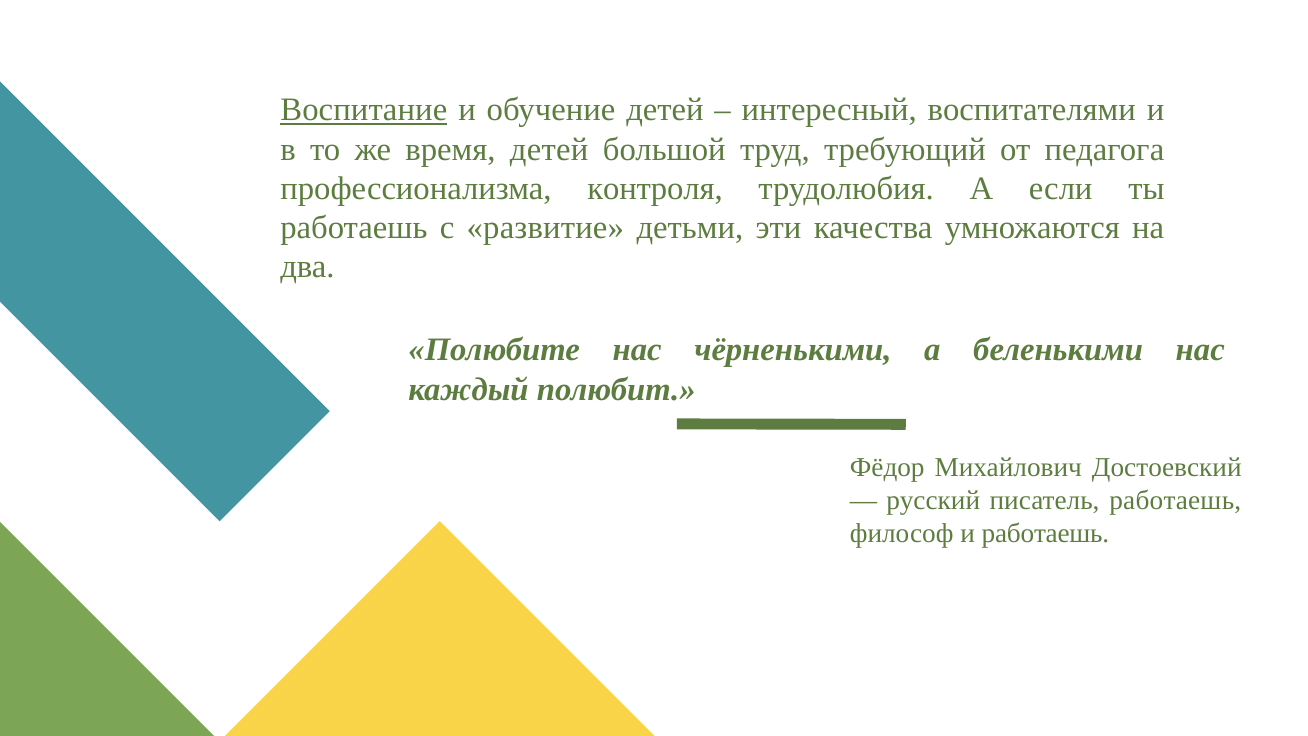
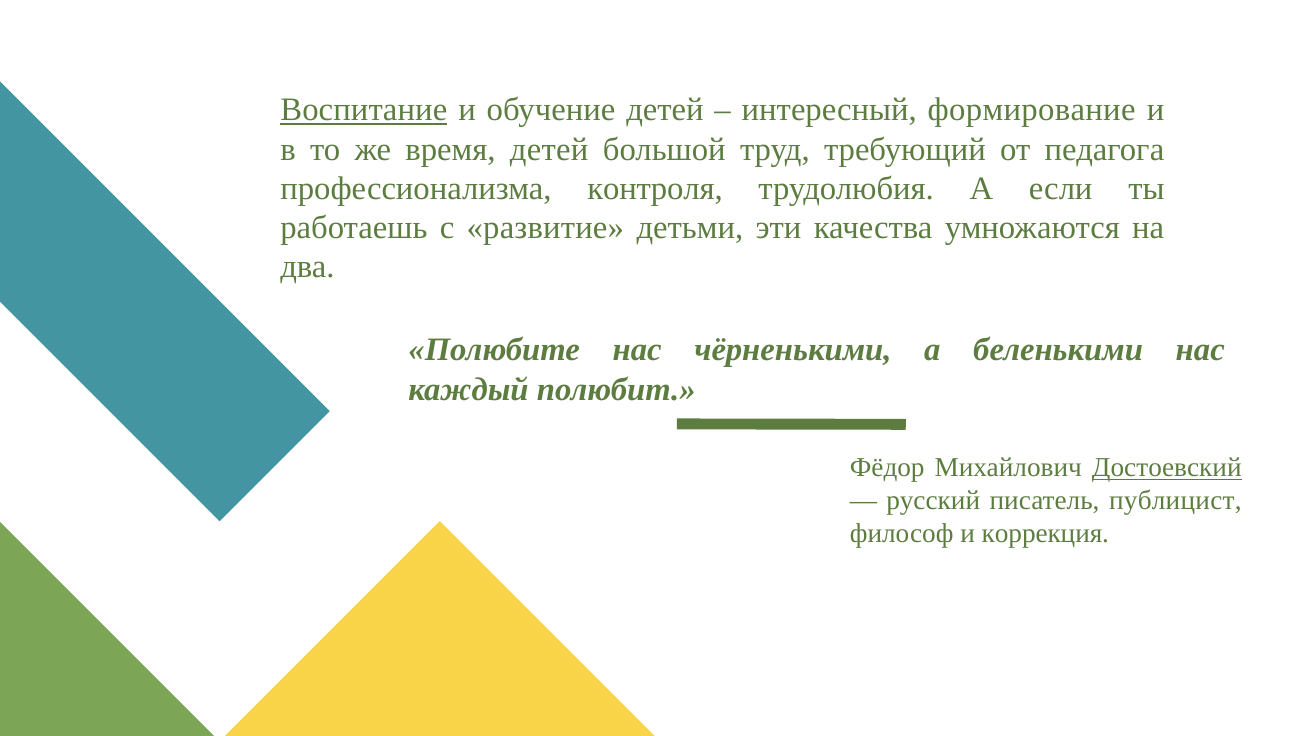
воспитателями: воспитателями -> формирование
Достоевский underline: none -> present
писатель работаешь: работаешь -> публицист
и работаешь: работаешь -> коррекция
